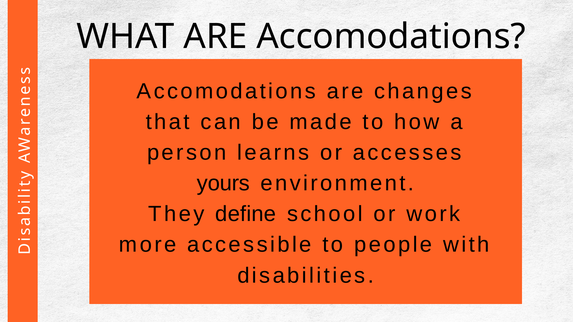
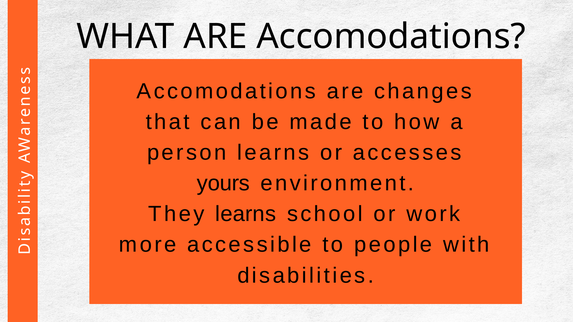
They define: define -> learns
